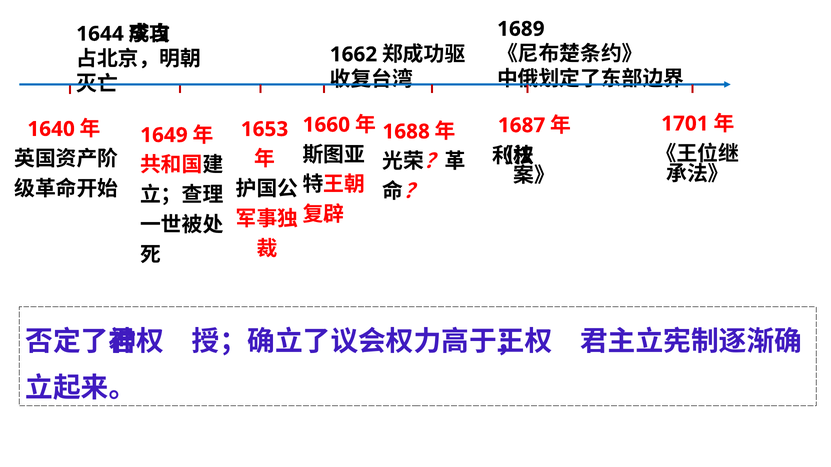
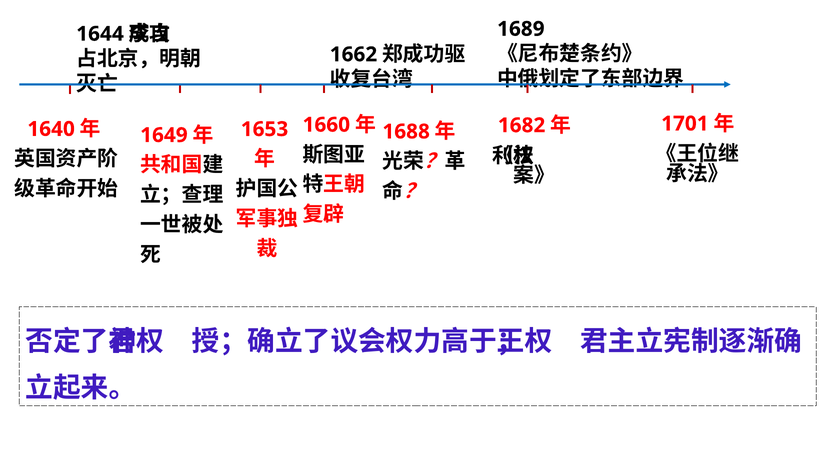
1687: 1687 -> 1682
